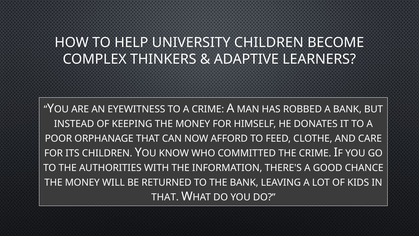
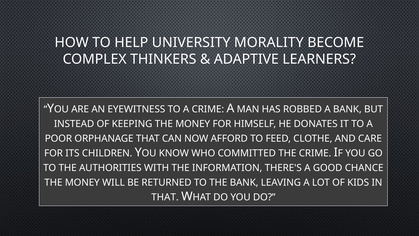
UNIVERSITY CHILDREN: CHILDREN -> MORALITY
